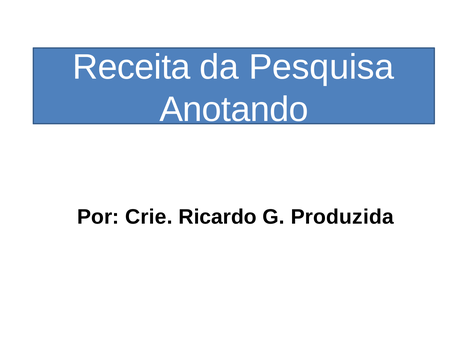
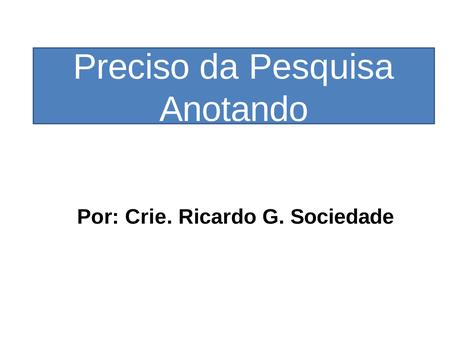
Receita: Receita -> Preciso
Produzida: Produzida -> Sociedade
